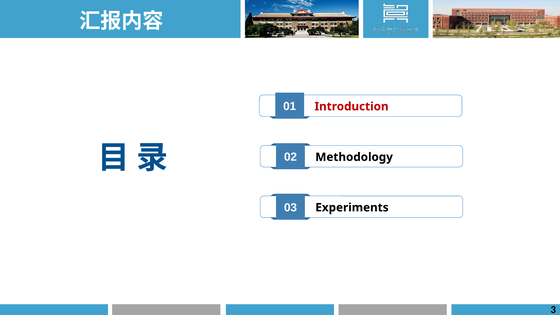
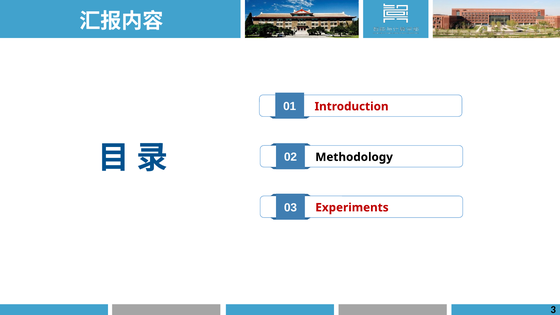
Experiments colour: black -> red
